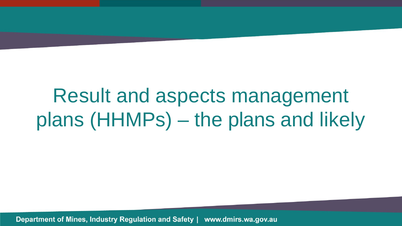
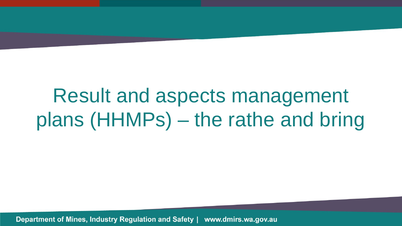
the plans: plans -> rathe
likely: likely -> bring
